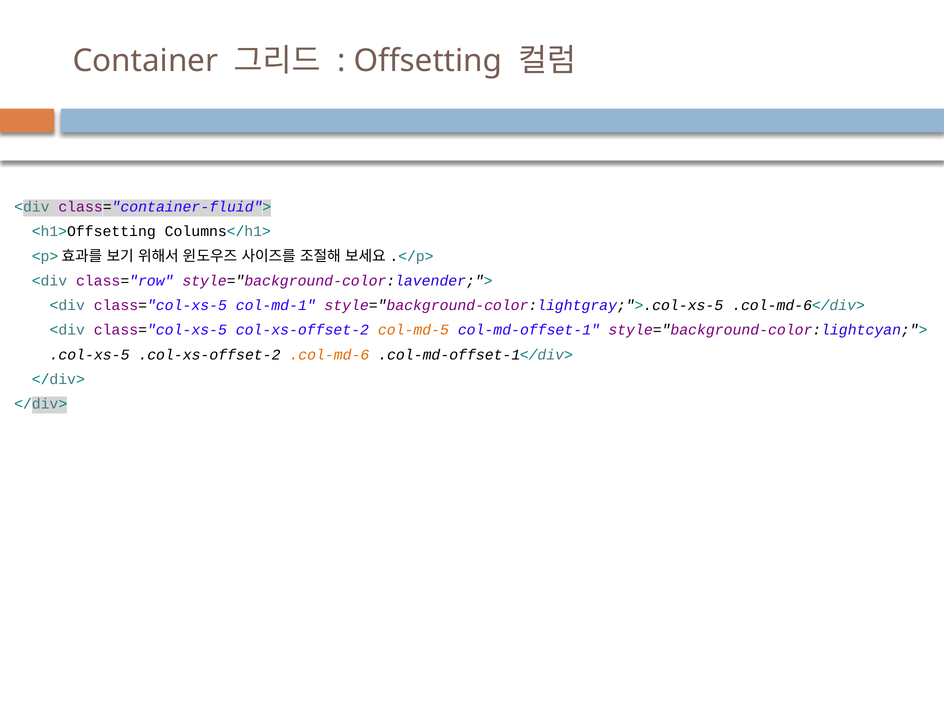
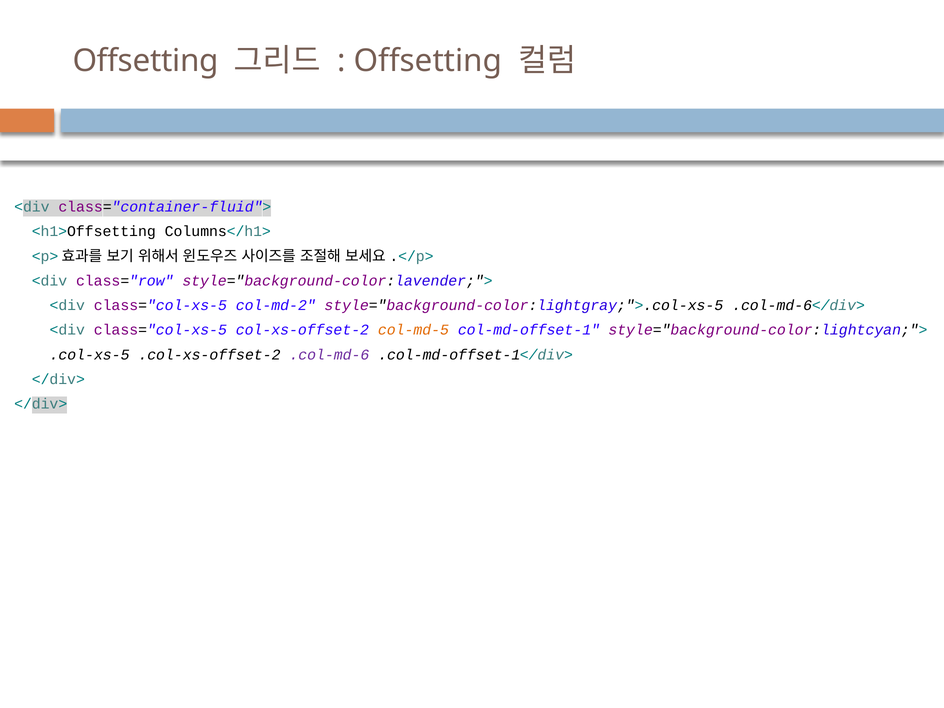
Container at (145, 61): Container -> Offsetting
col-md-1: col-md-1 -> col-md-2
.col-md-6 colour: orange -> purple
